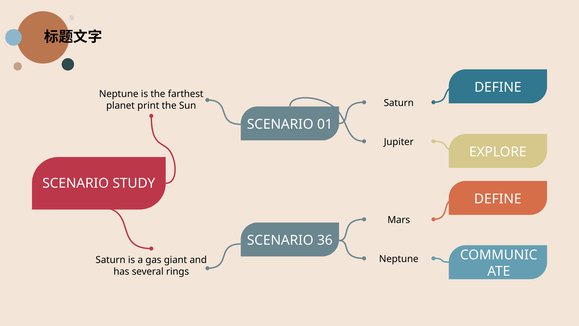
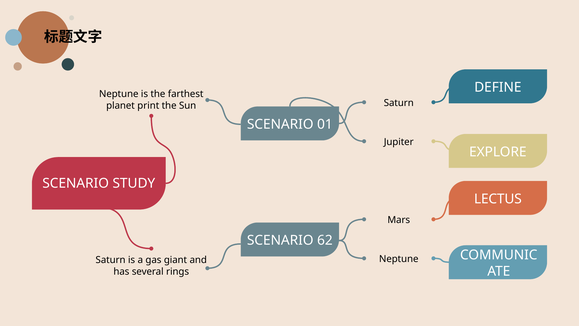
DEFINE at (498, 199): DEFINE -> LECTUS
36: 36 -> 62
